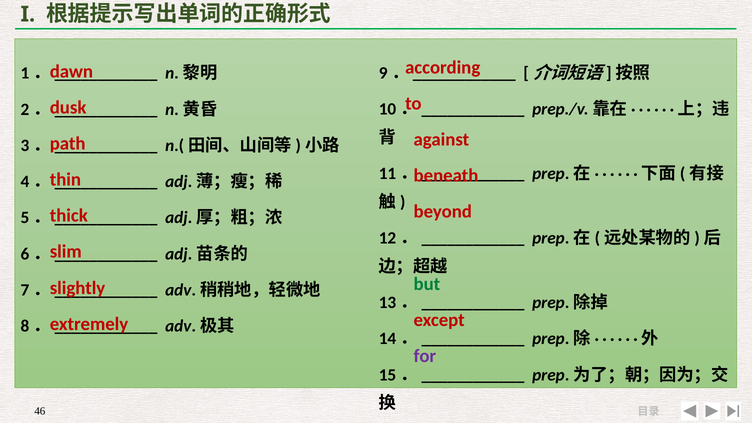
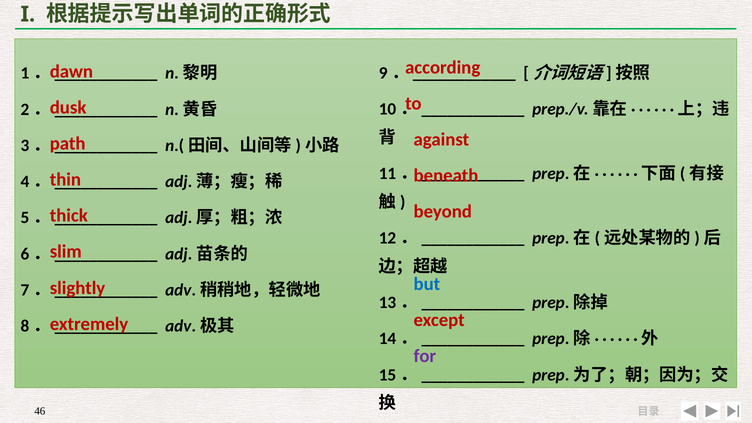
but colour: green -> blue
